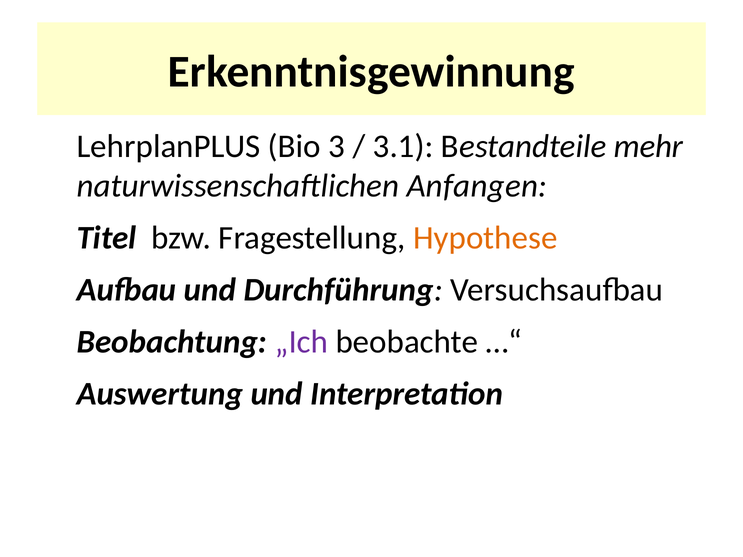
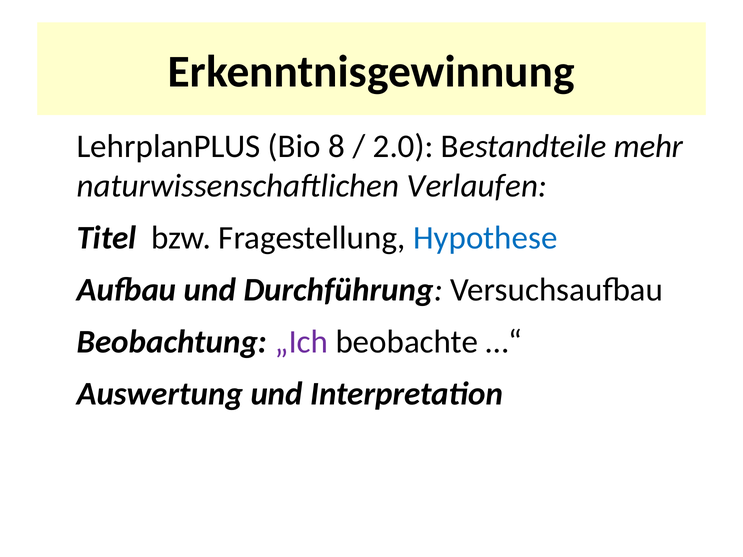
3: 3 -> 8
3.1: 3.1 -> 2.0
Anfangen: Anfangen -> Verlaufen
Hypothese colour: orange -> blue
